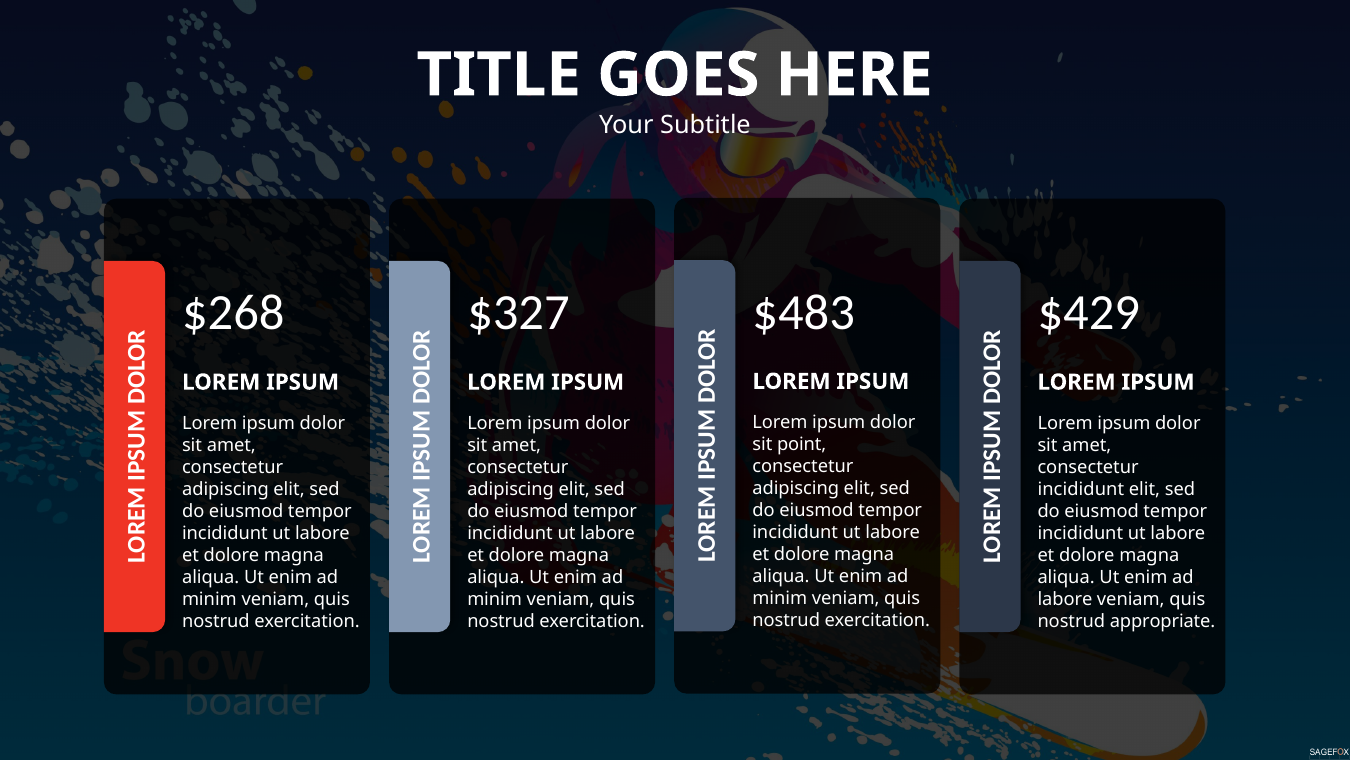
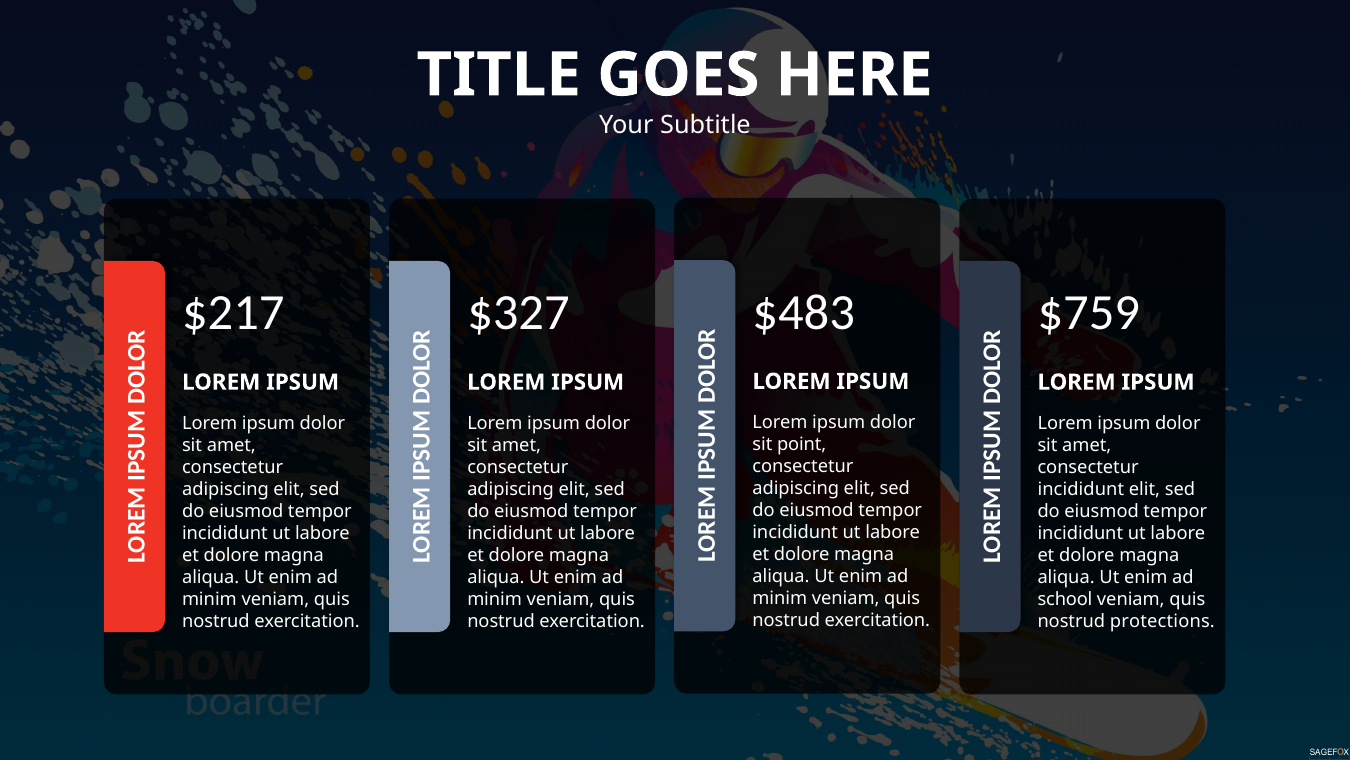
$268: $268 -> $217
$429: $429 -> $759
labore at (1065, 599): labore -> school
appropriate: appropriate -> protections
